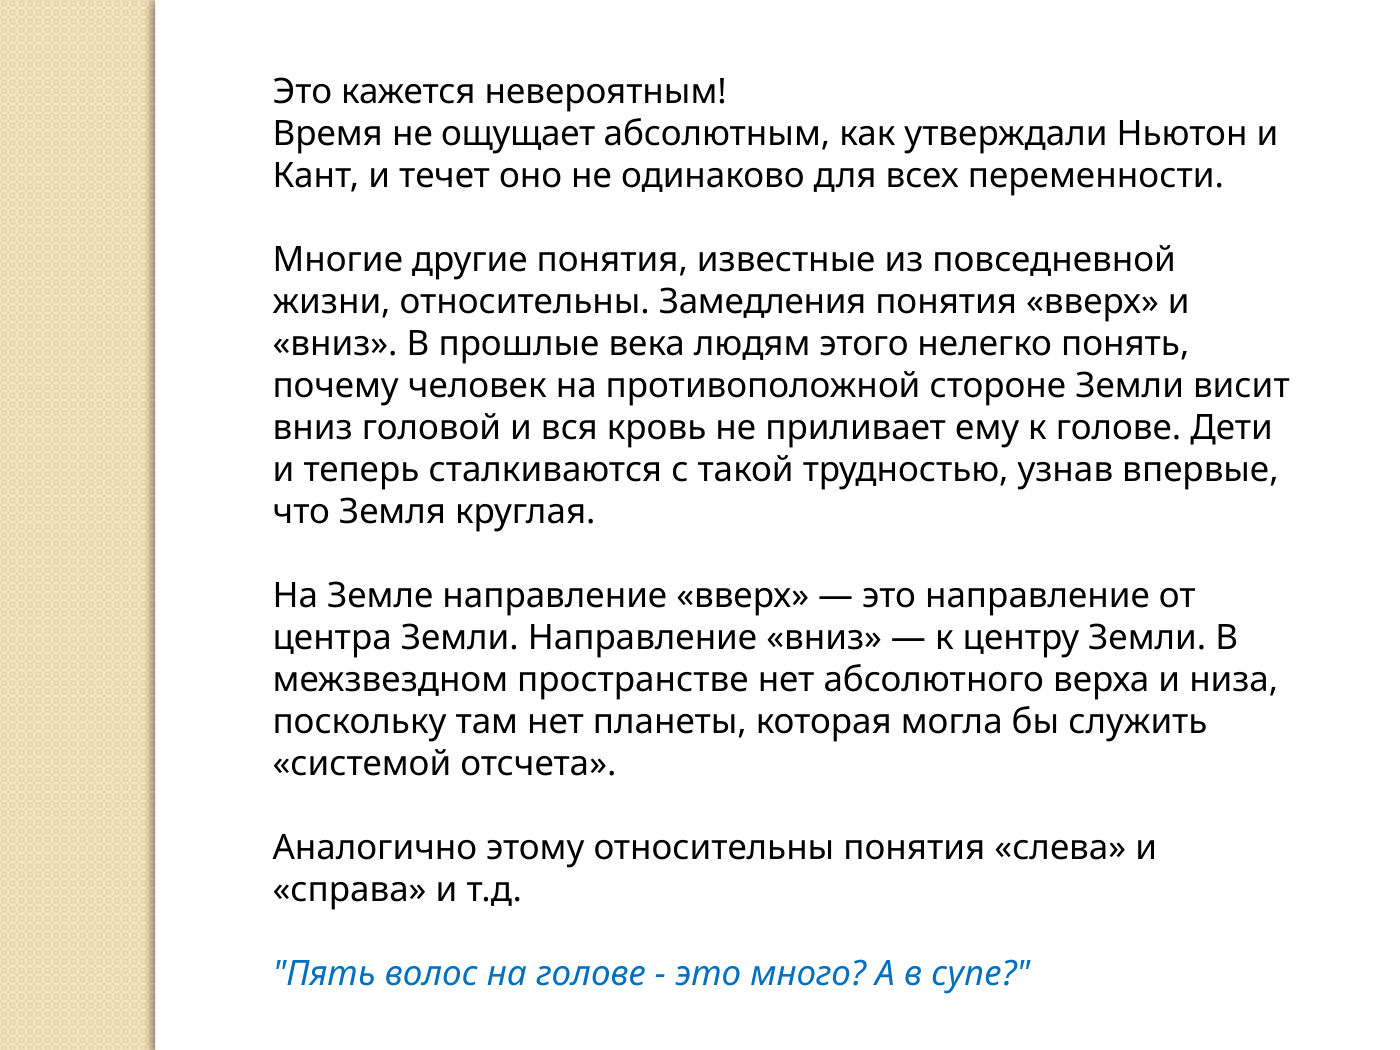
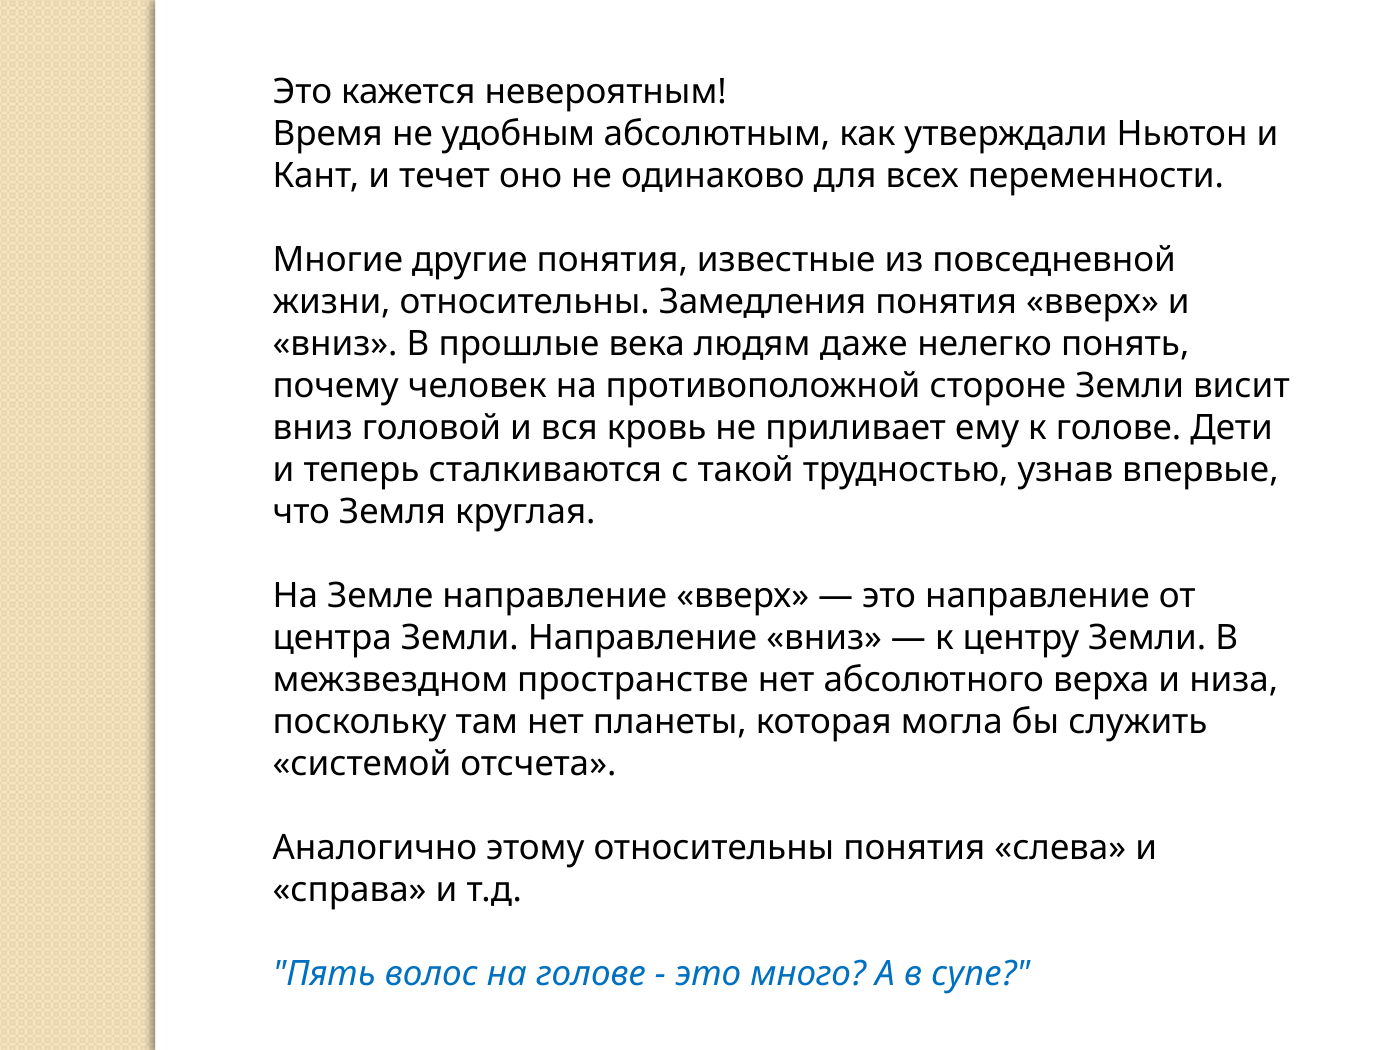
ощущает: ощущает -> удобным
этого: этого -> даже
